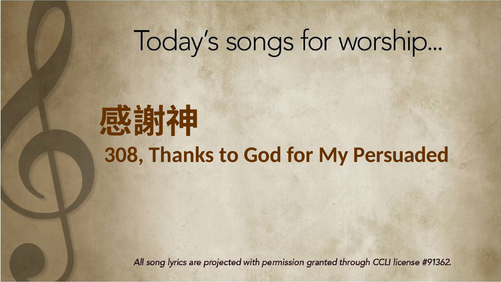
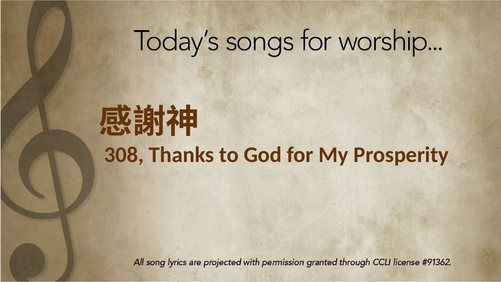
Persuaded: Persuaded -> Prosperity
